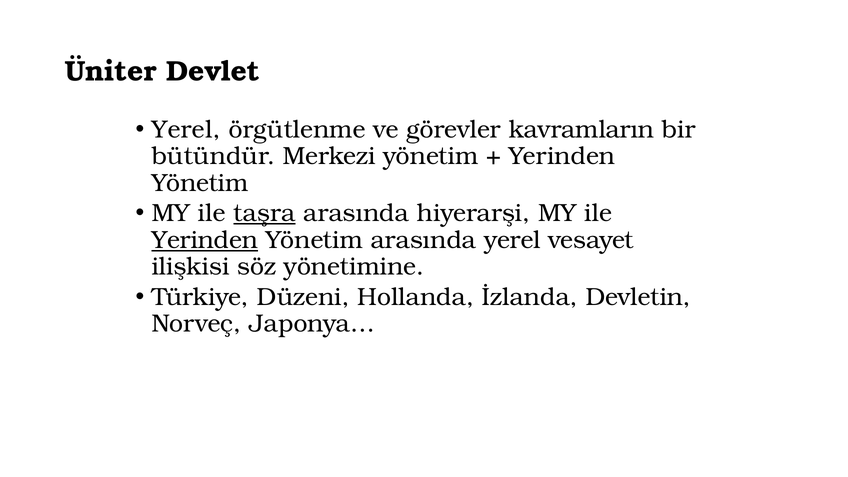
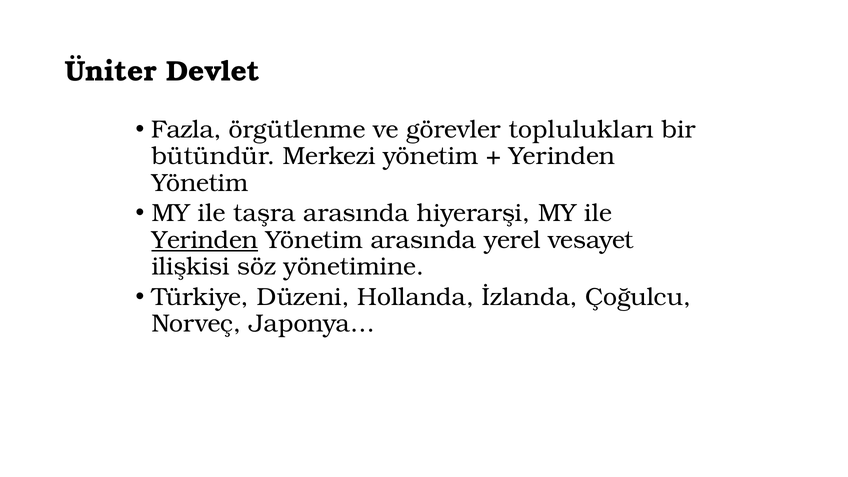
Yerel at (186, 129): Yerel -> Fazla
kavramların: kavramların -> toplulukları
taşra underline: present -> none
Devletin: Devletin -> Çoğulcu
